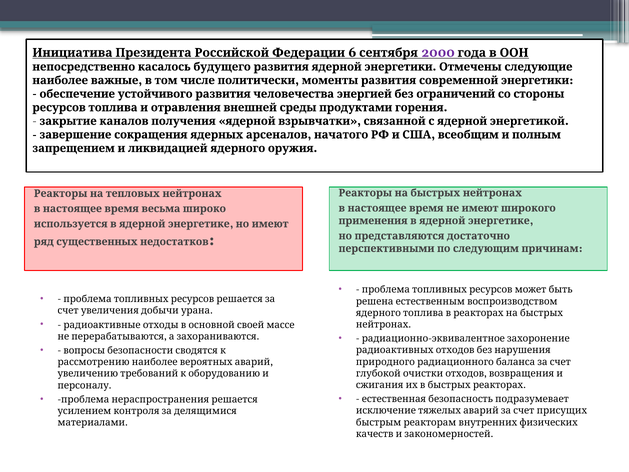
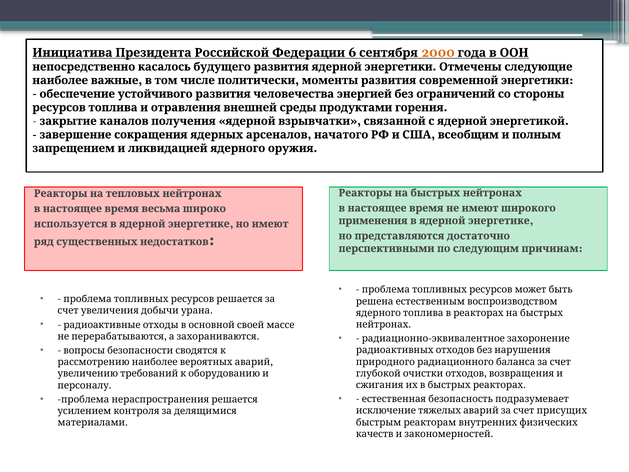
2000 colour: purple -> orange
